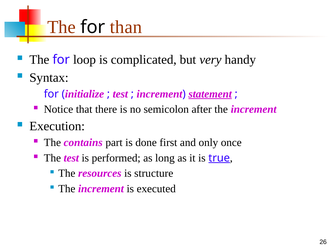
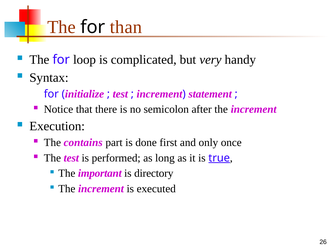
statement underline: present -> none
resources: resources -> important
structure: structure -> directory
